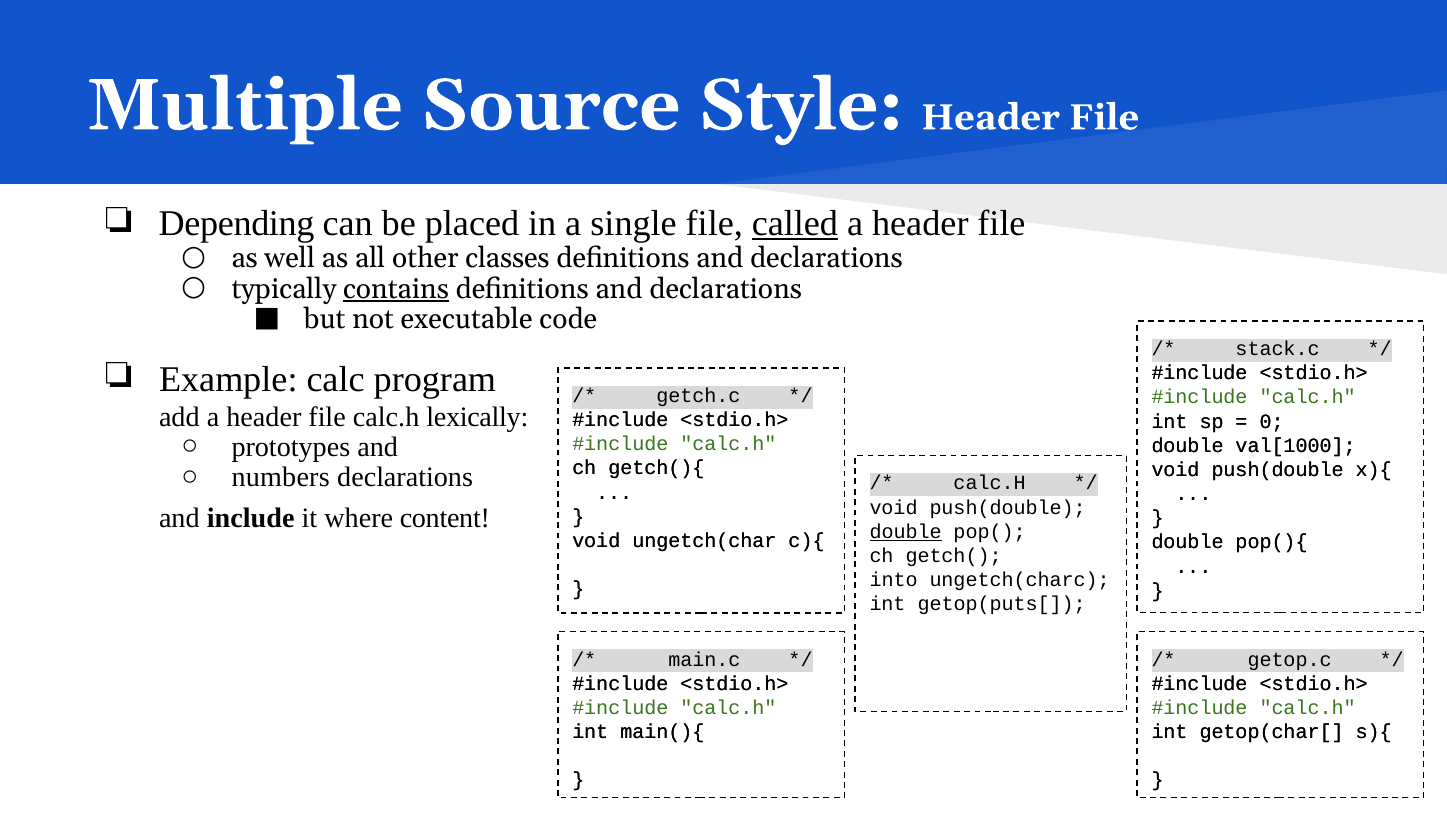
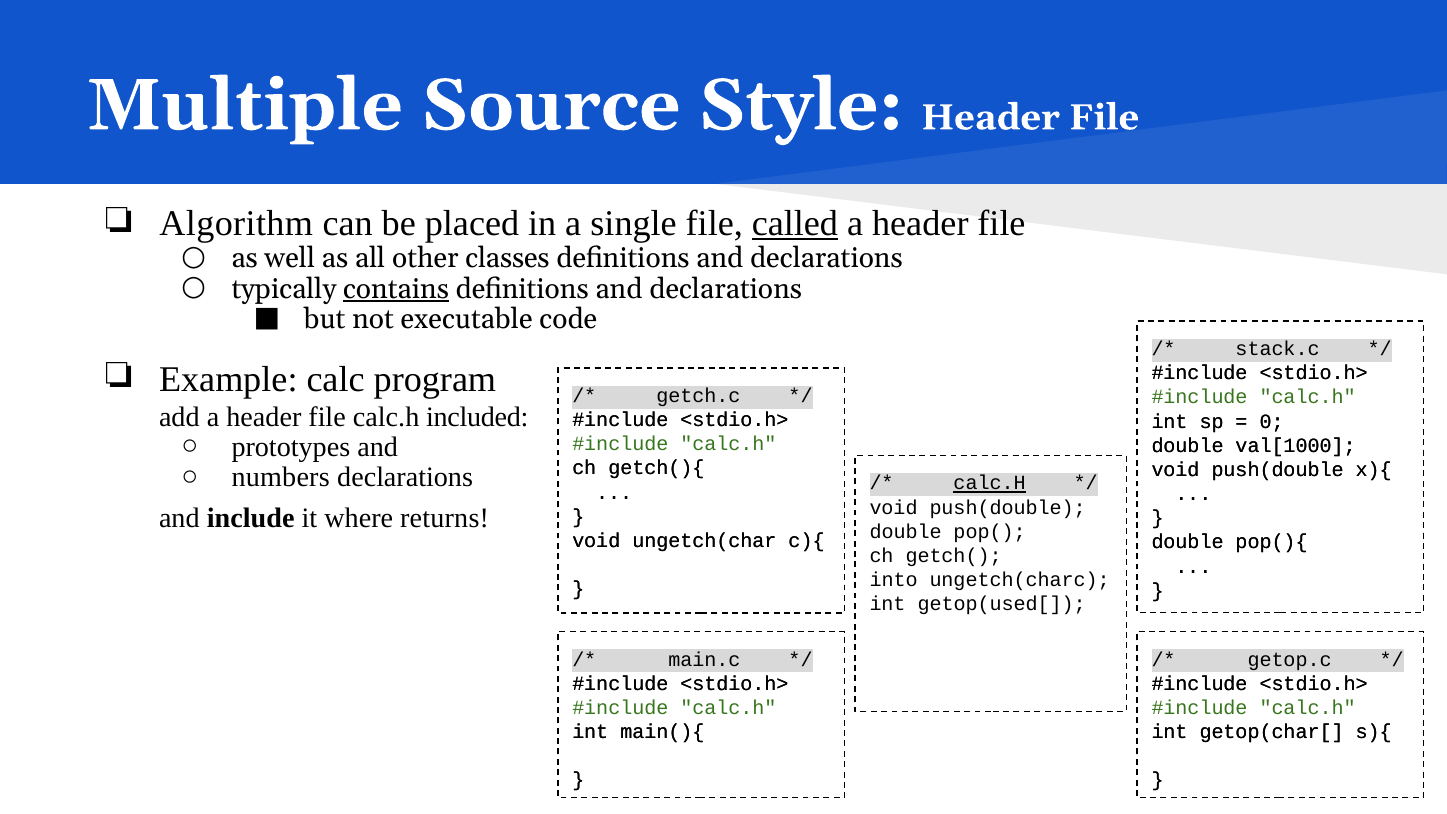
Depending: Depending -> Algorithm
lexically: lexically -> included
calc.H at (990, 483) underline: none -> present
content: content -> returns
double at (906, 532) underline: present -> none
getop(puts[: getop(puts[ -> getop(used[
